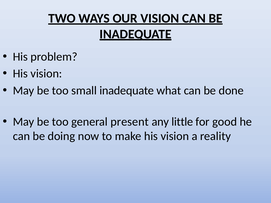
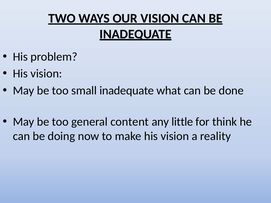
present: present -> content
good: good -> think
